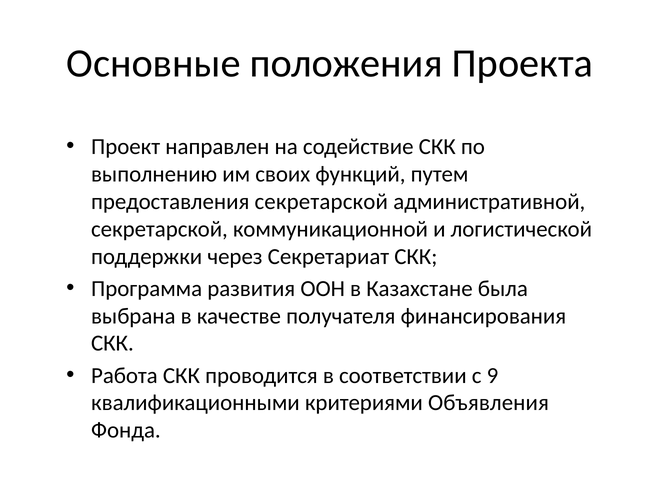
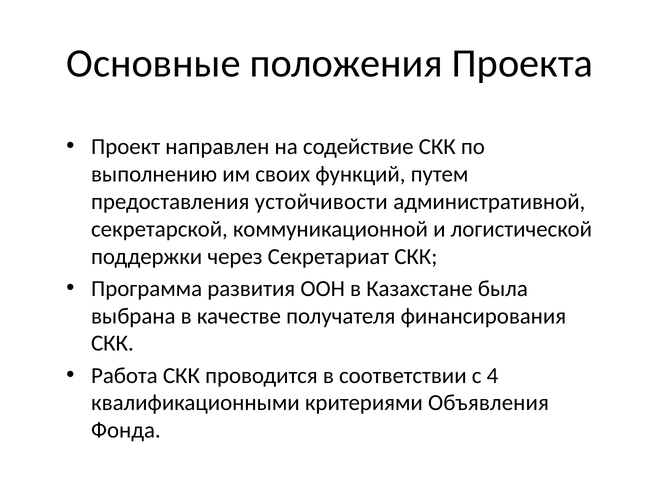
предоставления секретарской: секретарской -> устойчивости
9: 9 -> 4
